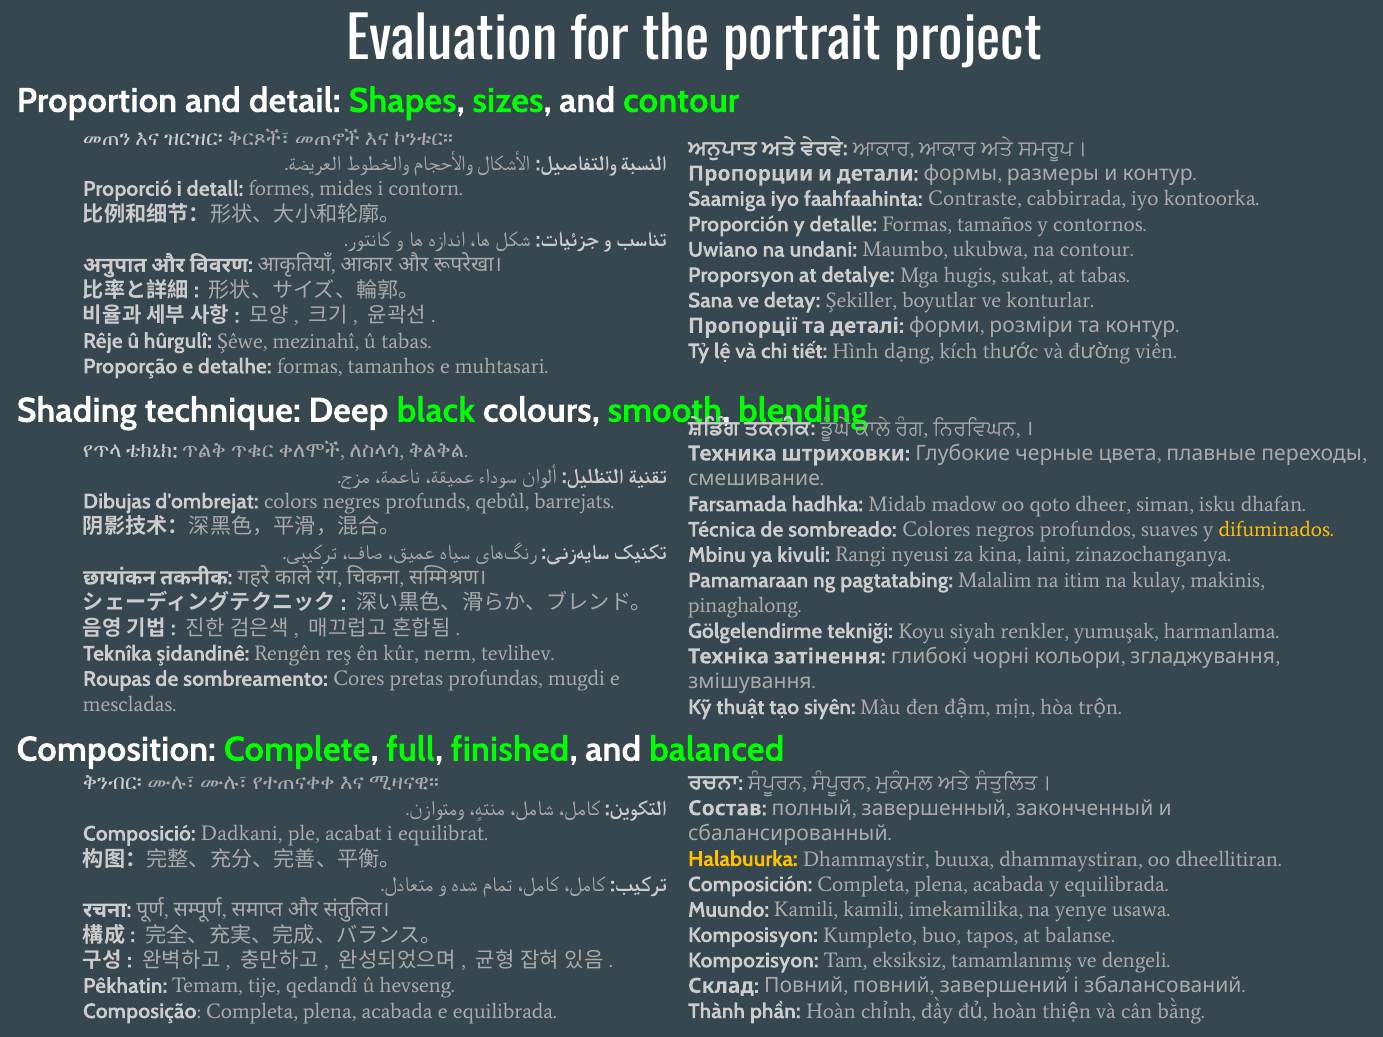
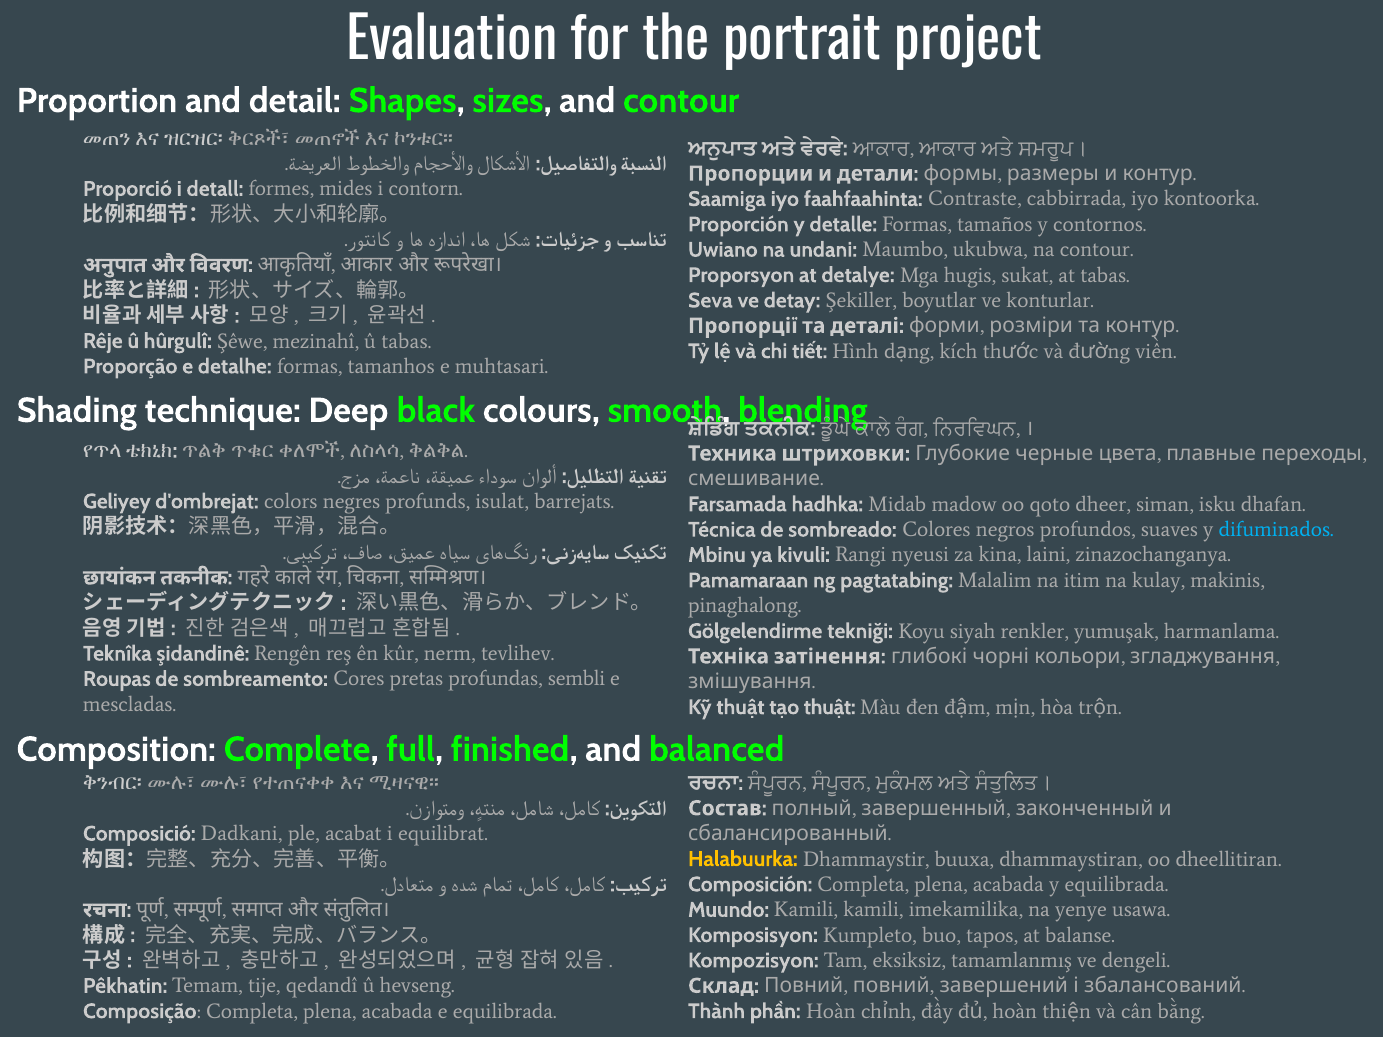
Sana: Sana -> Seva
Dibujas: Dibujas -> Geliyey
qebûl: qebûl -> isulat
difuminados colour: yellow -> light blue
mugdi: mugdi -> sembli
tạo siyên: siyên -> thuật
